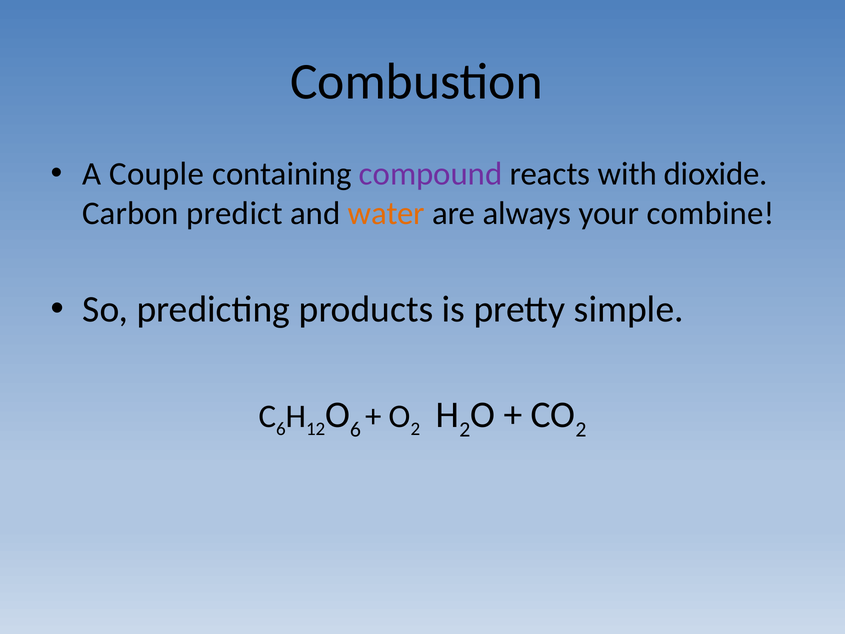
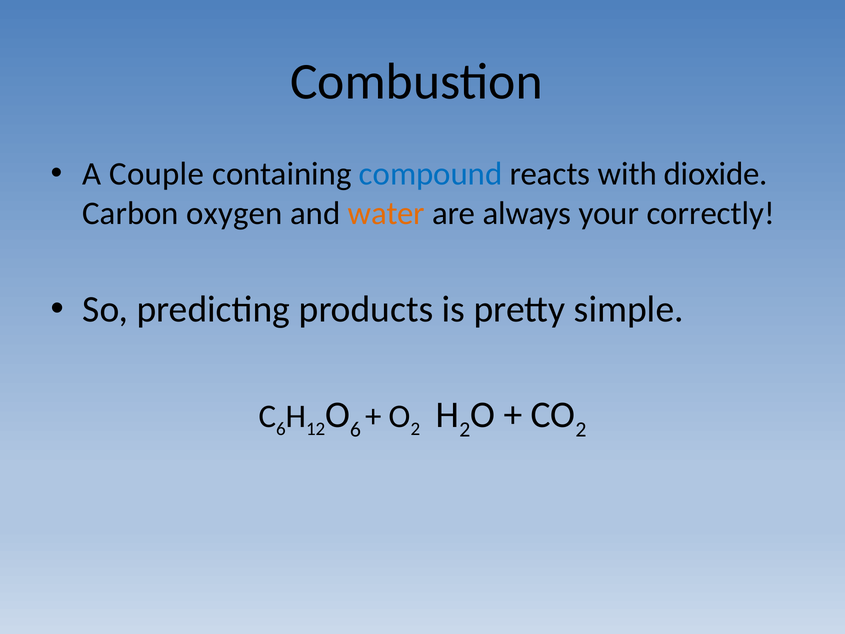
compound colour: purple -> blue
predict: predict -> oxygen
combine: combine -> correctly
